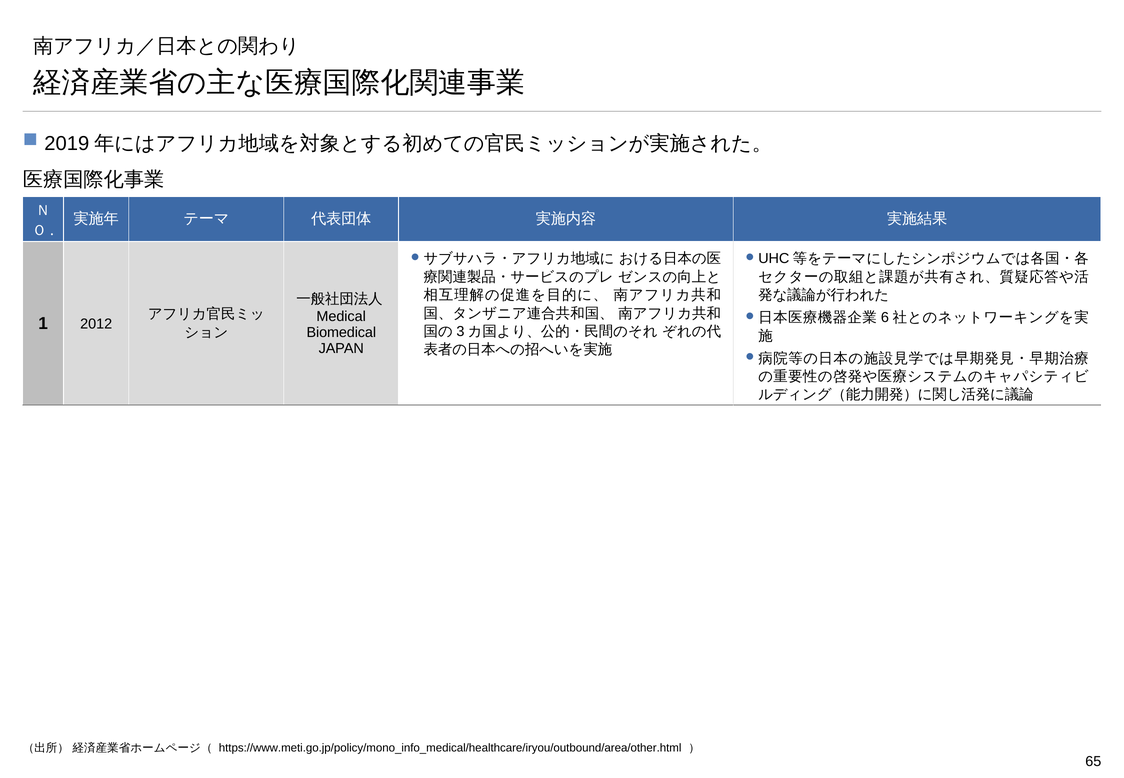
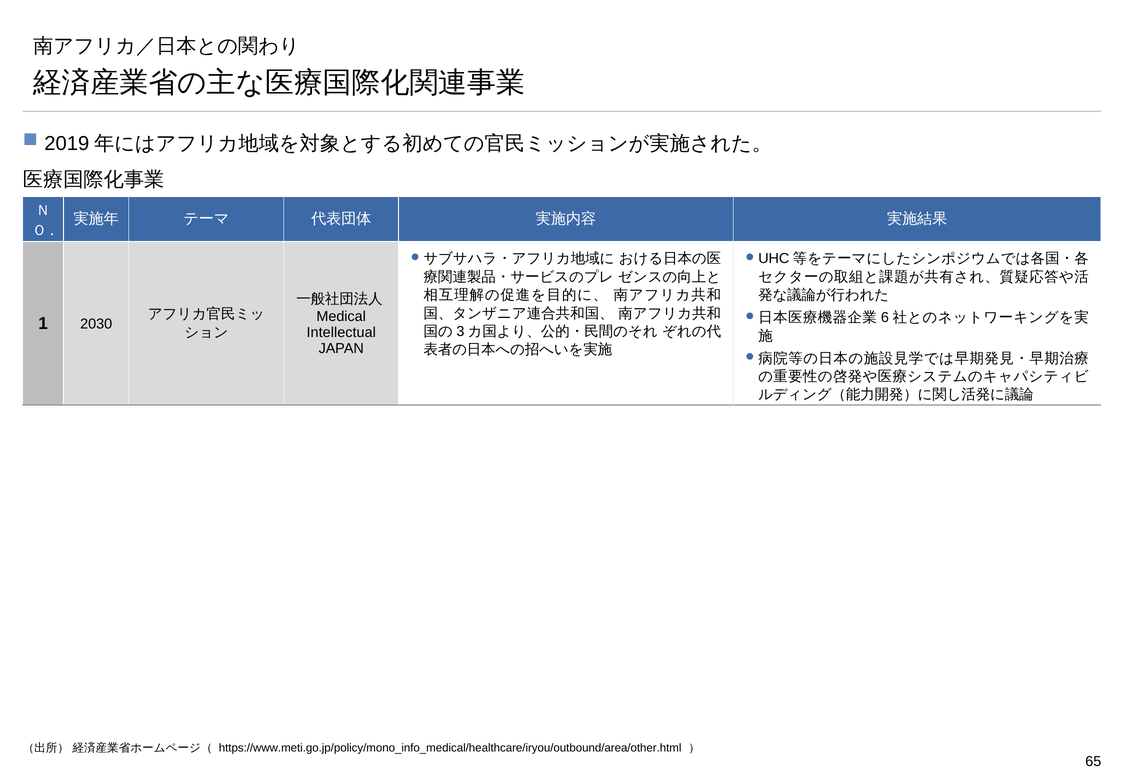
2012: 2012 -> 2030
Biomedical: Biomedical -> Intellectual
